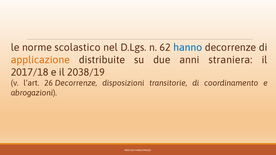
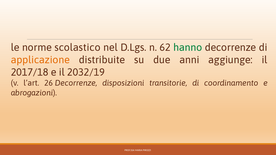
hanno colour: blue -> green
straniera: straniera -> aggiunge
2038/19: 2038/19 -> 2032/19
